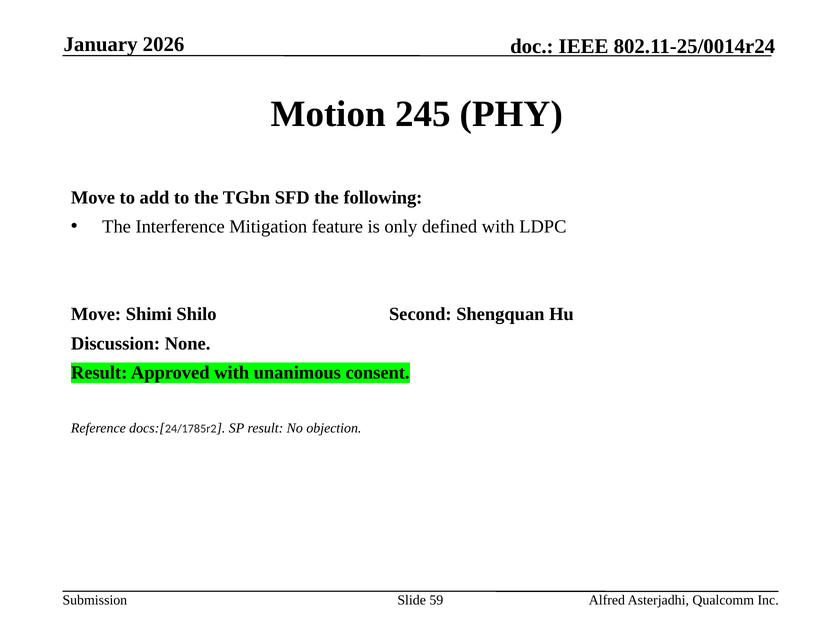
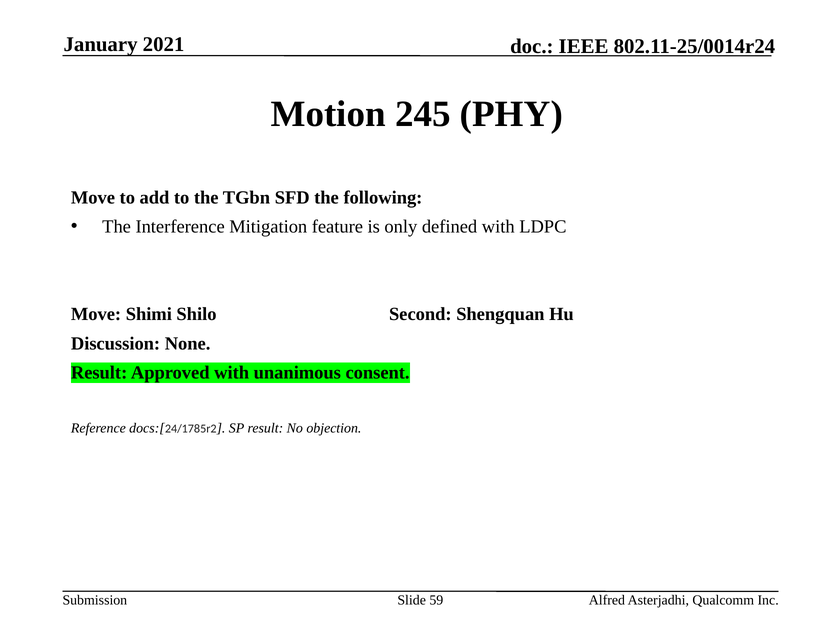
2026: 2026 -> 2021
